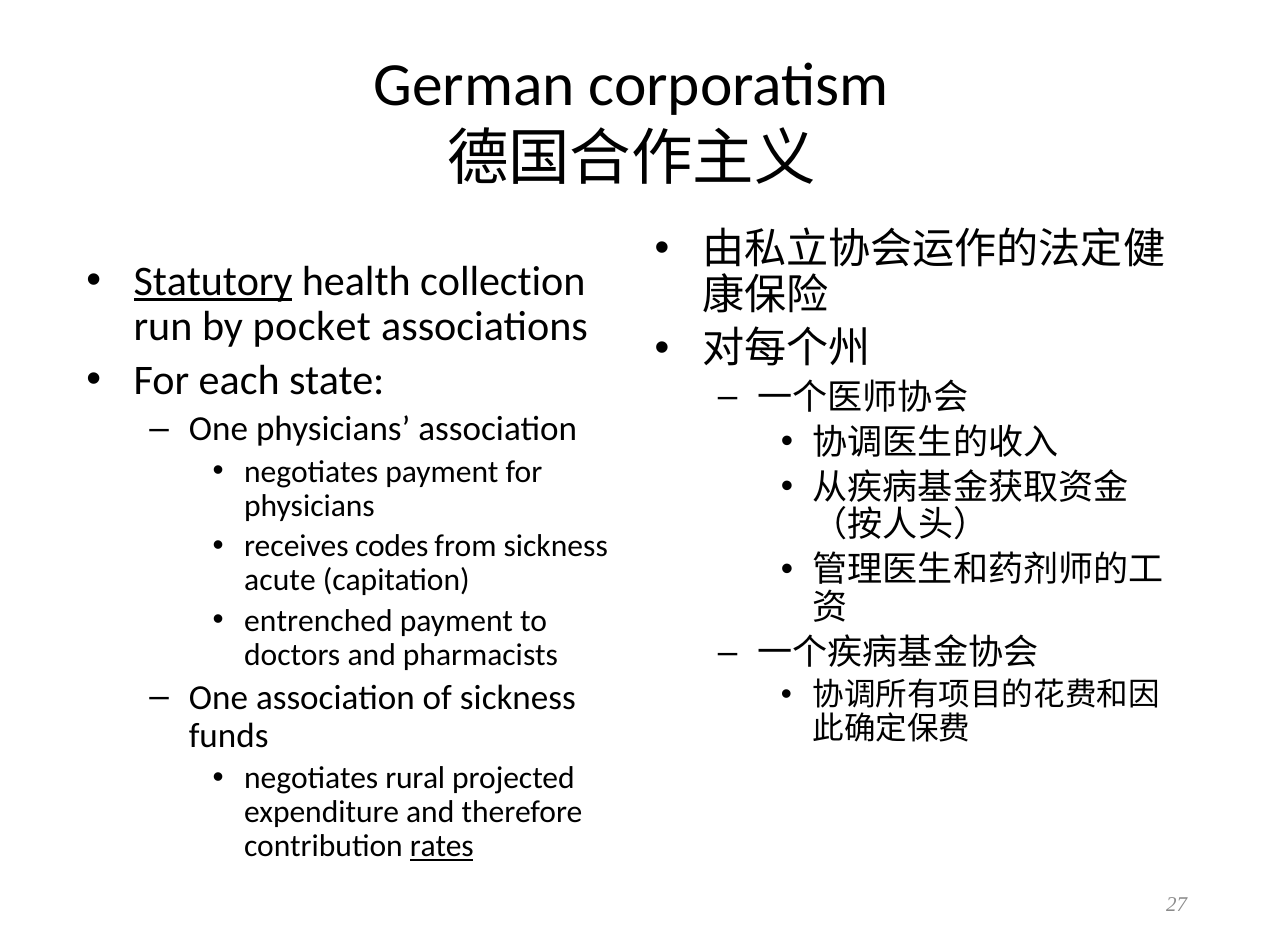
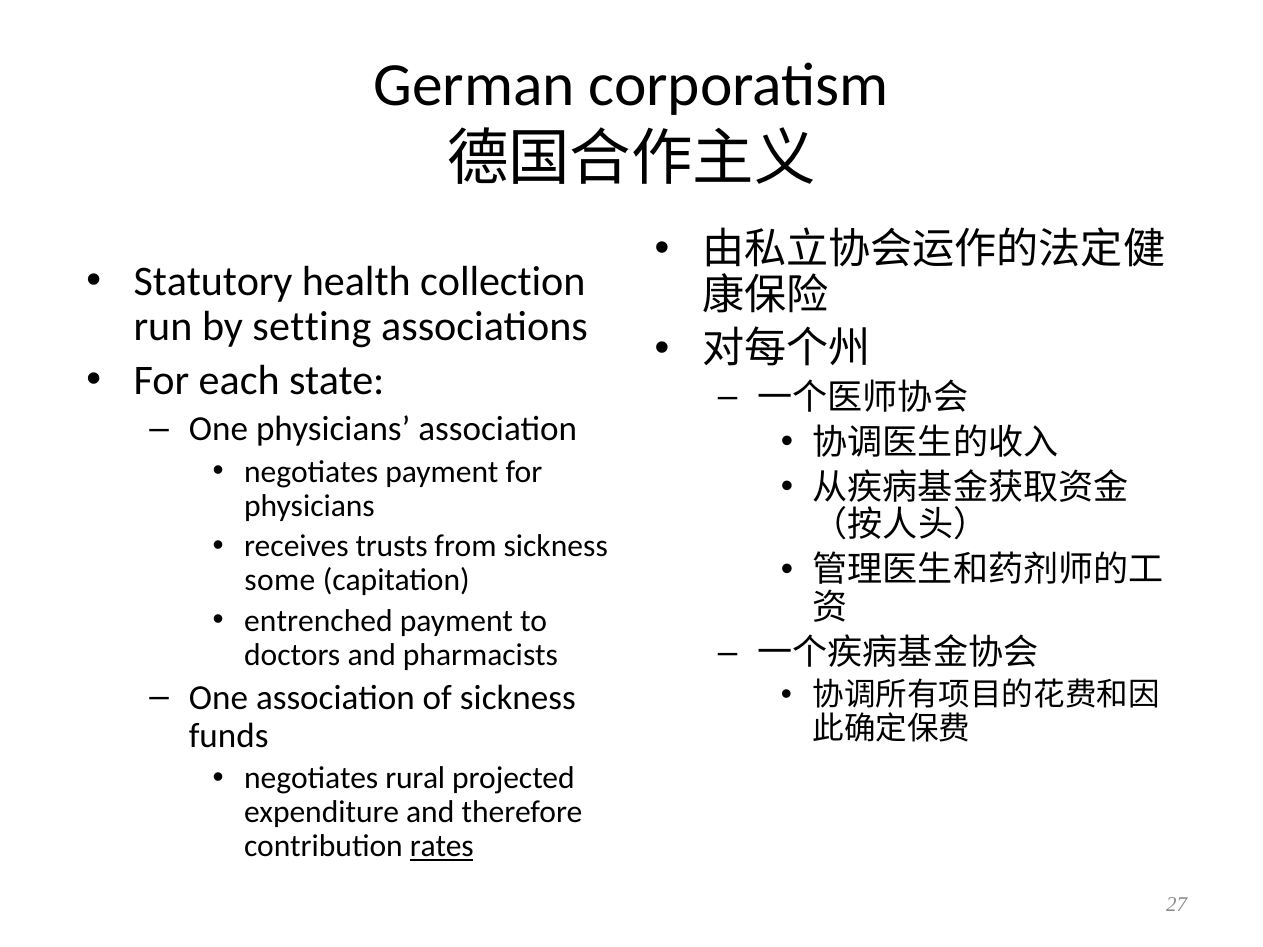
Statutory underline: present -> none
pocket: pocket -> setting
codes: codes -> trusts
acute: acute -> some
